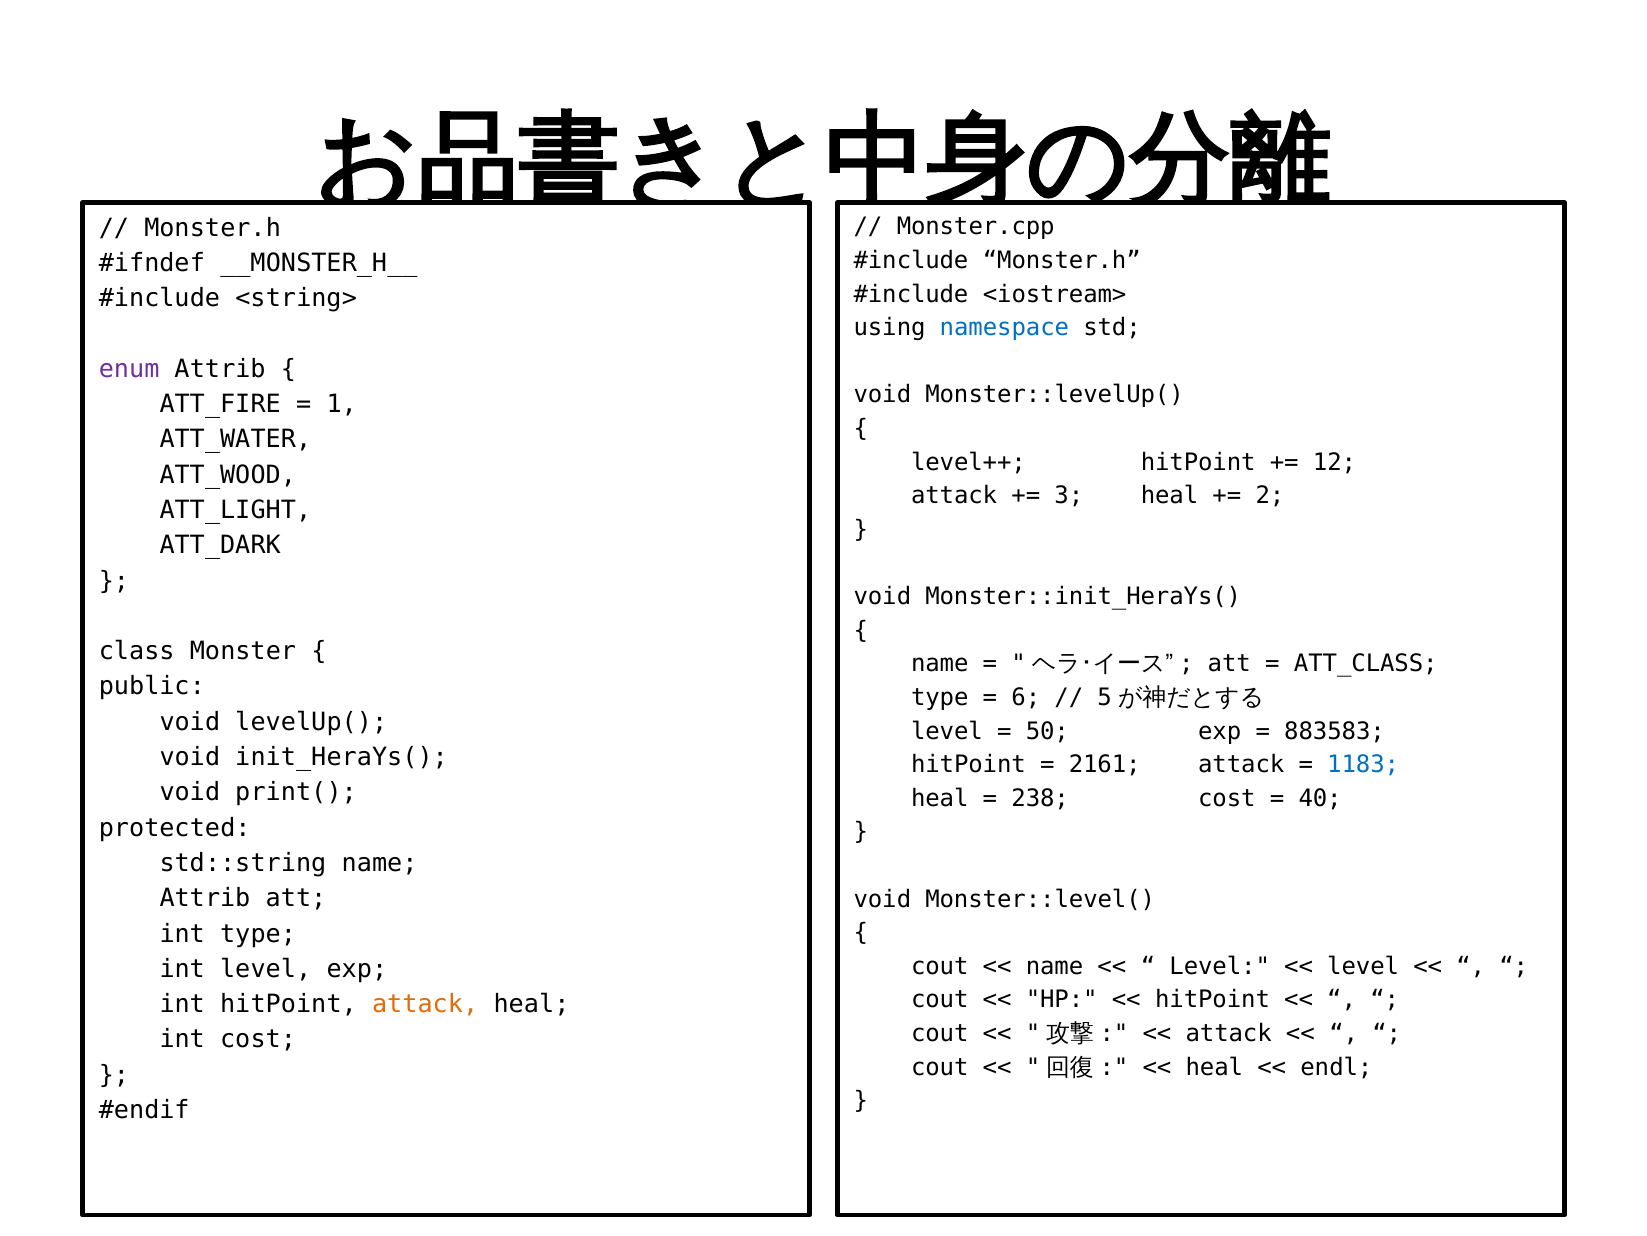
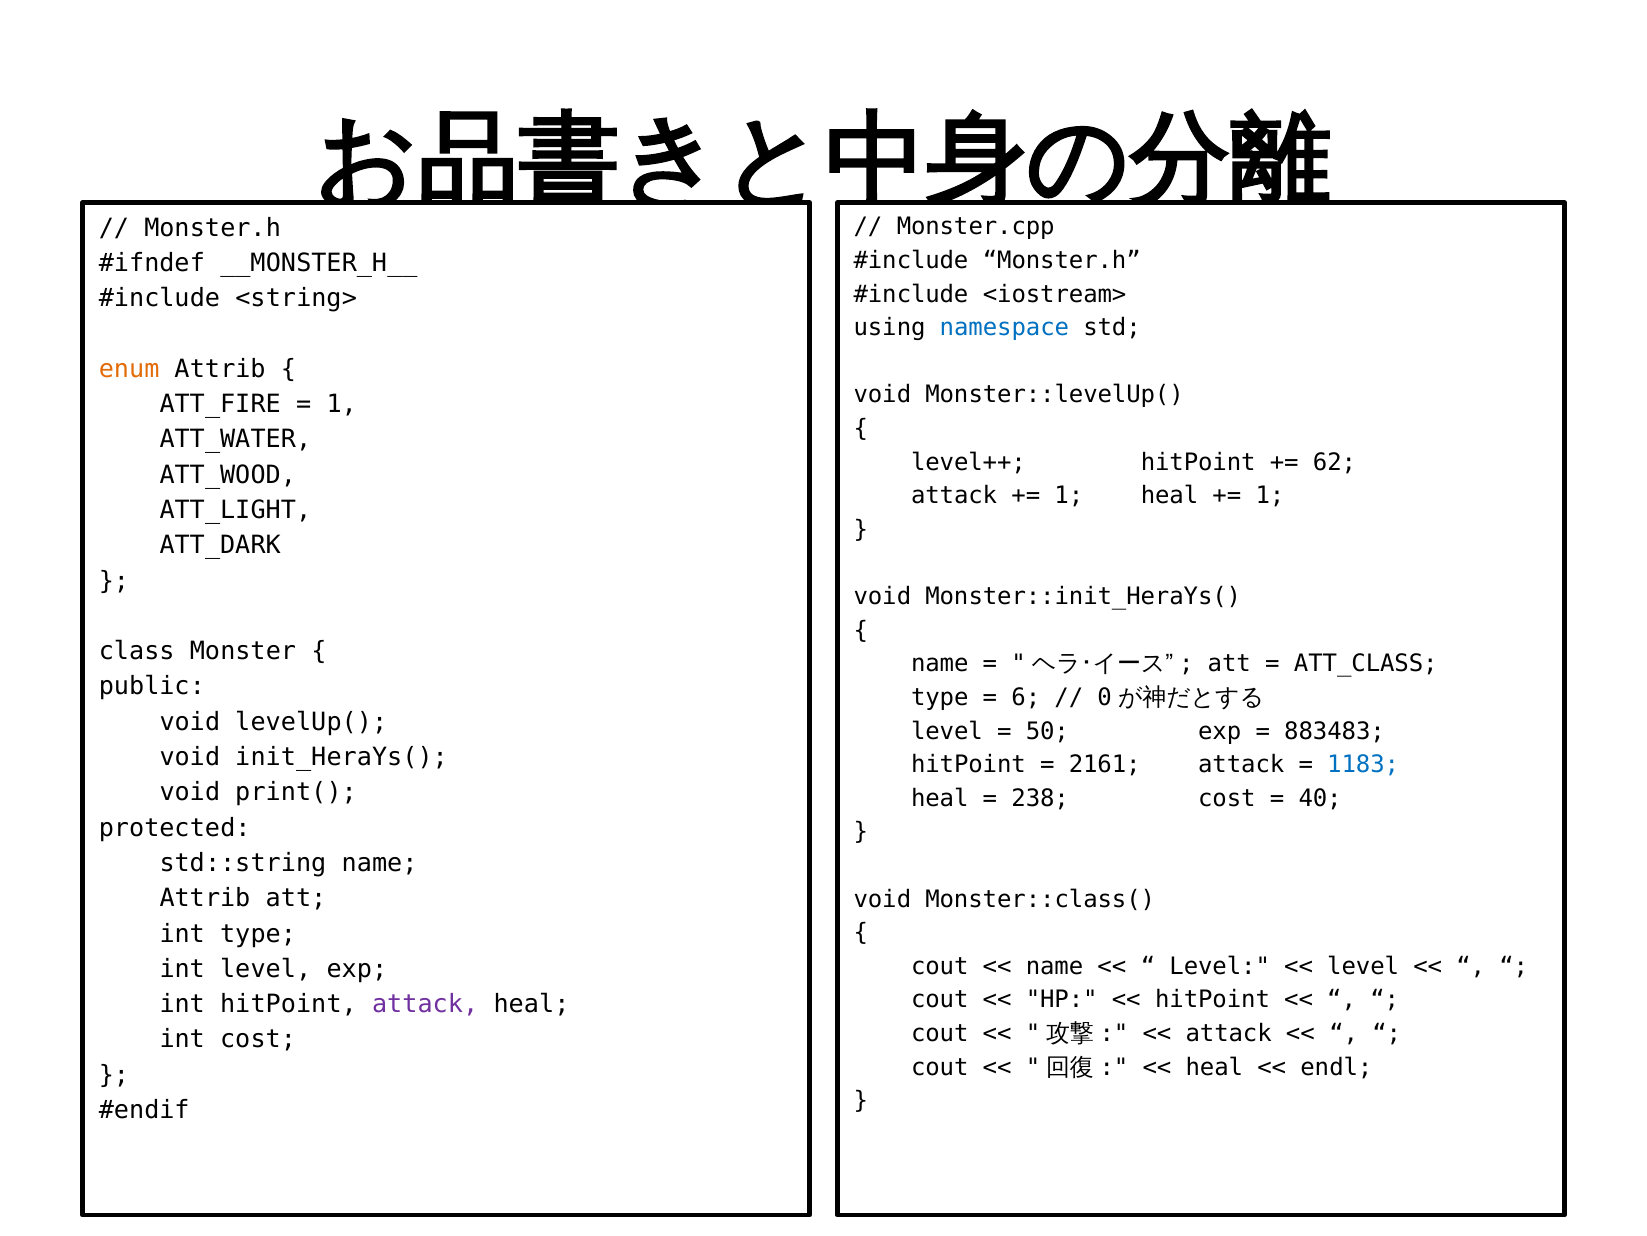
enum colour: purple -> orange
12: 12 -> 62
3 at (1069, 496): 3 -> 1
2 at (1270, 496): 2 -> 1
5: 5 -> 0
883583: 883583 -> 883483
Monster::level(: Monster::level( -> Monster::class(
attack at (425, 1004) colour: orange -> purple
